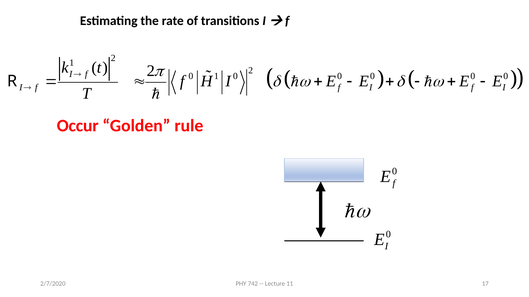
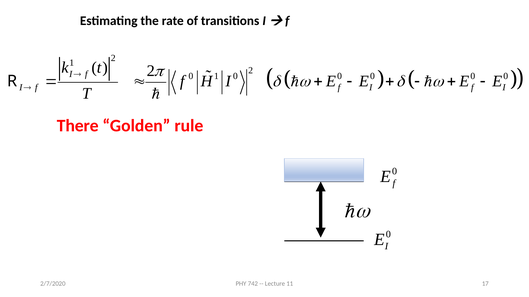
Occur: Occur -> There
